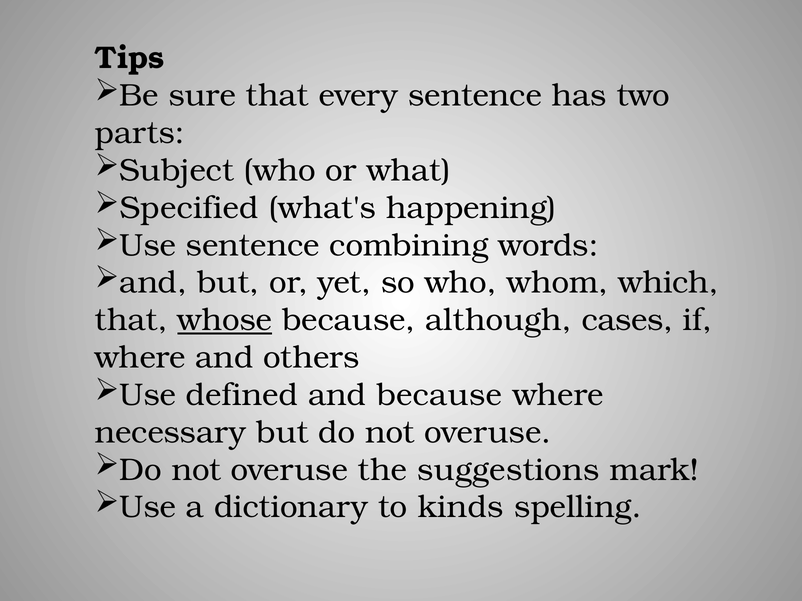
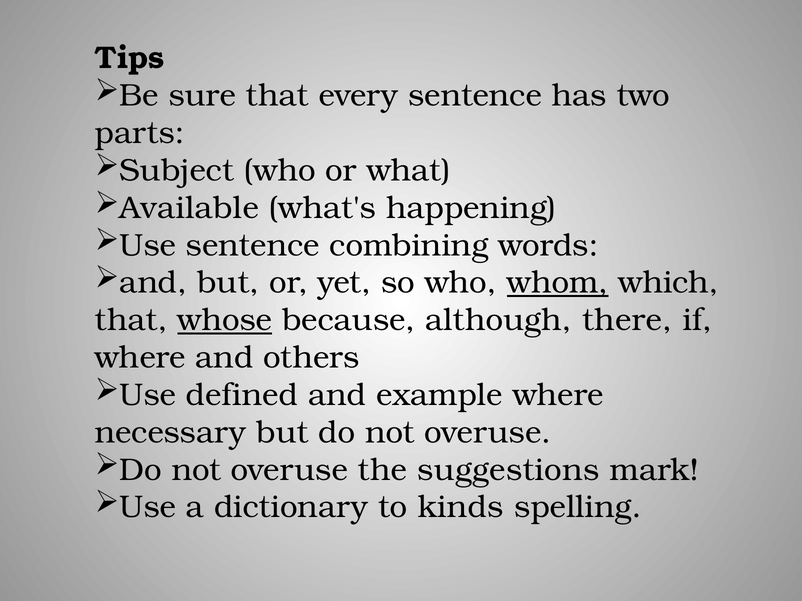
Specified: Specified -> Available
whom underline: none -> present
cases: cases -> there
and because: because -> example
